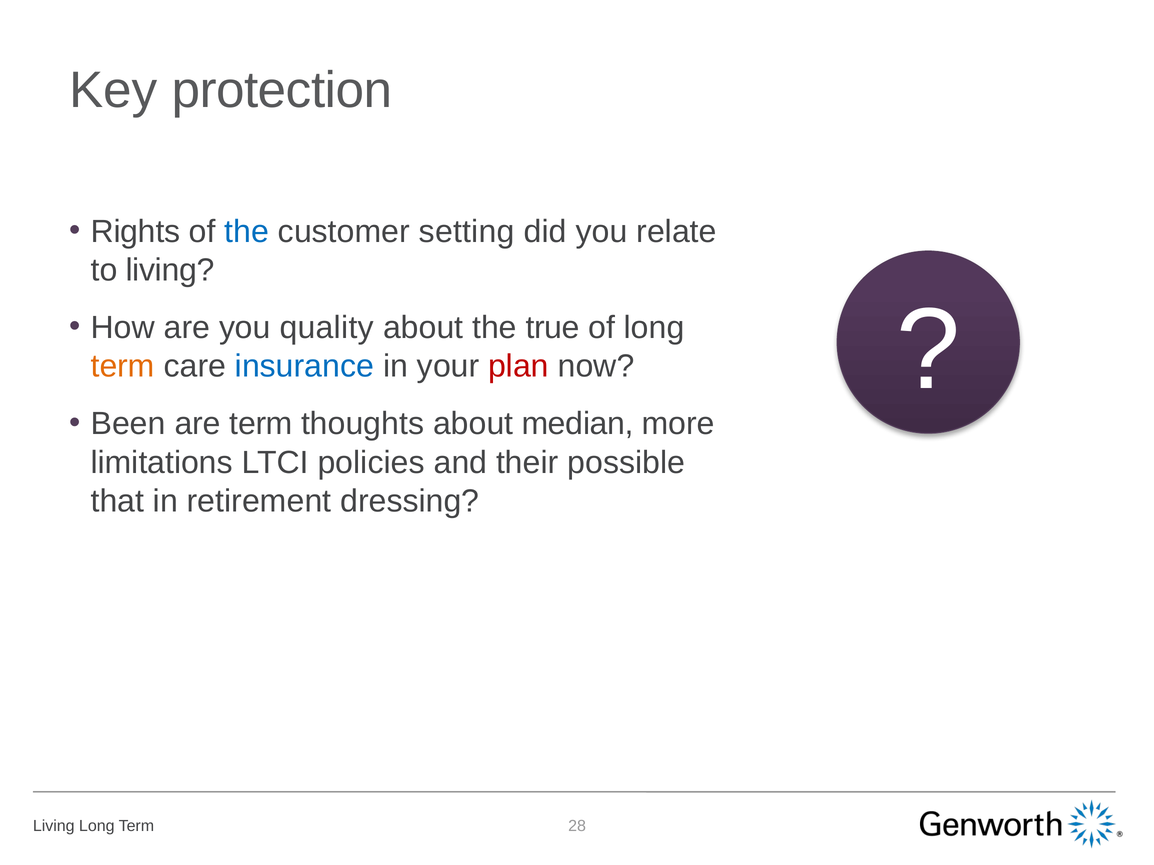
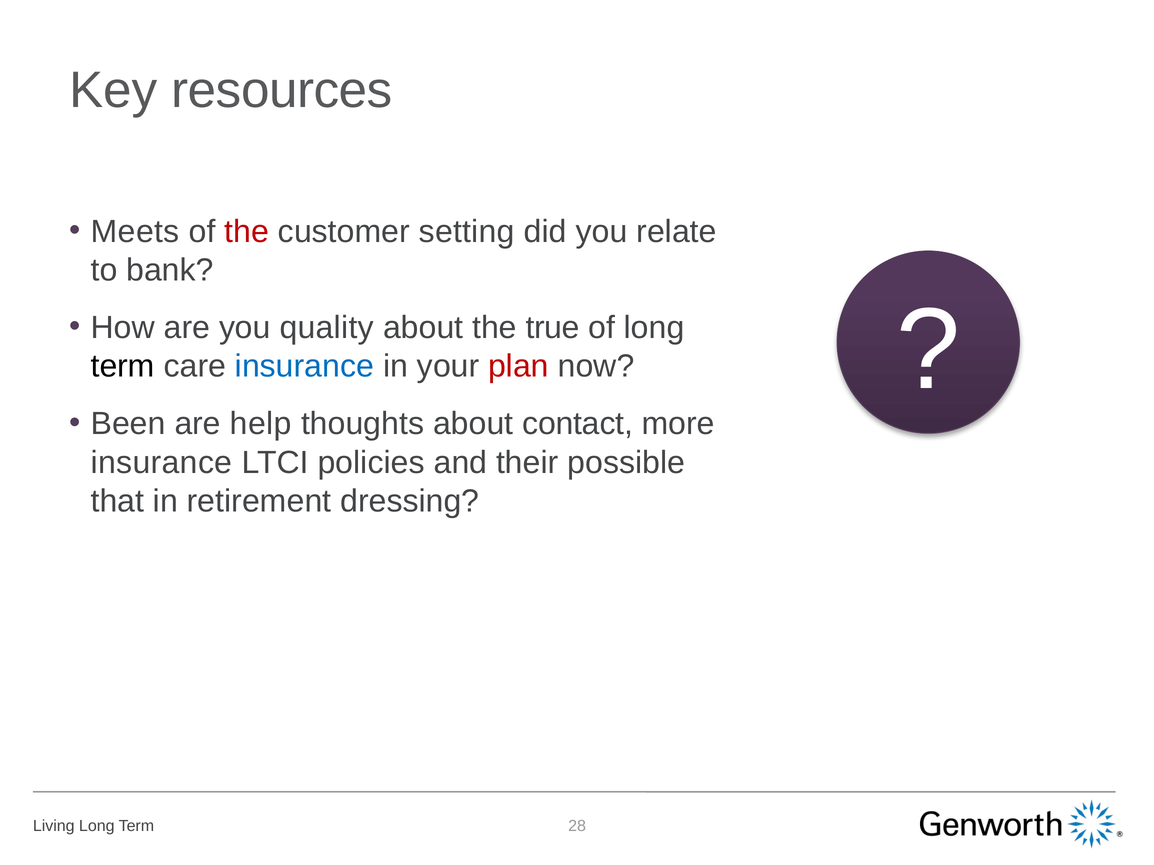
protection: protection -> resources
Rights: Rights -> Meets
the at (247, 232) colour: blue -> red
to living: living -> bank
term at (123, 366) colour: orange -> black
are term: term -> help
median: median -> contact
limitations at (162, 463): limitations -> insurance
